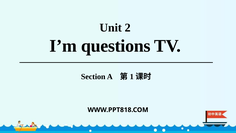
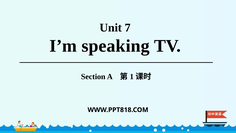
2: 2 -> 7
questions: questions -> speaking
